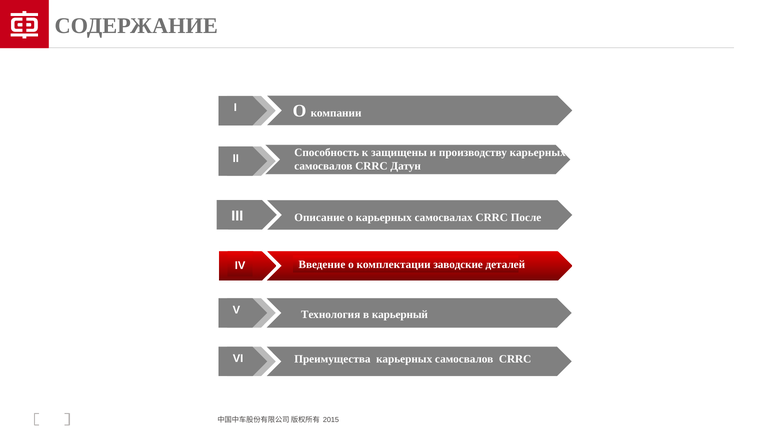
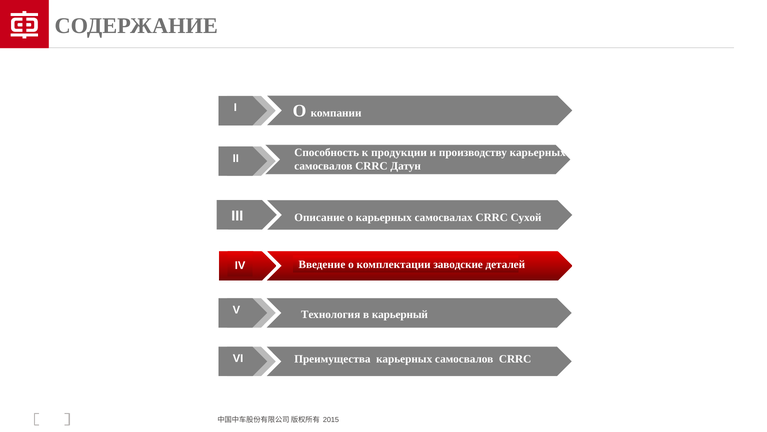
защищены: защищены -> продукции
После: После -> Сухой
